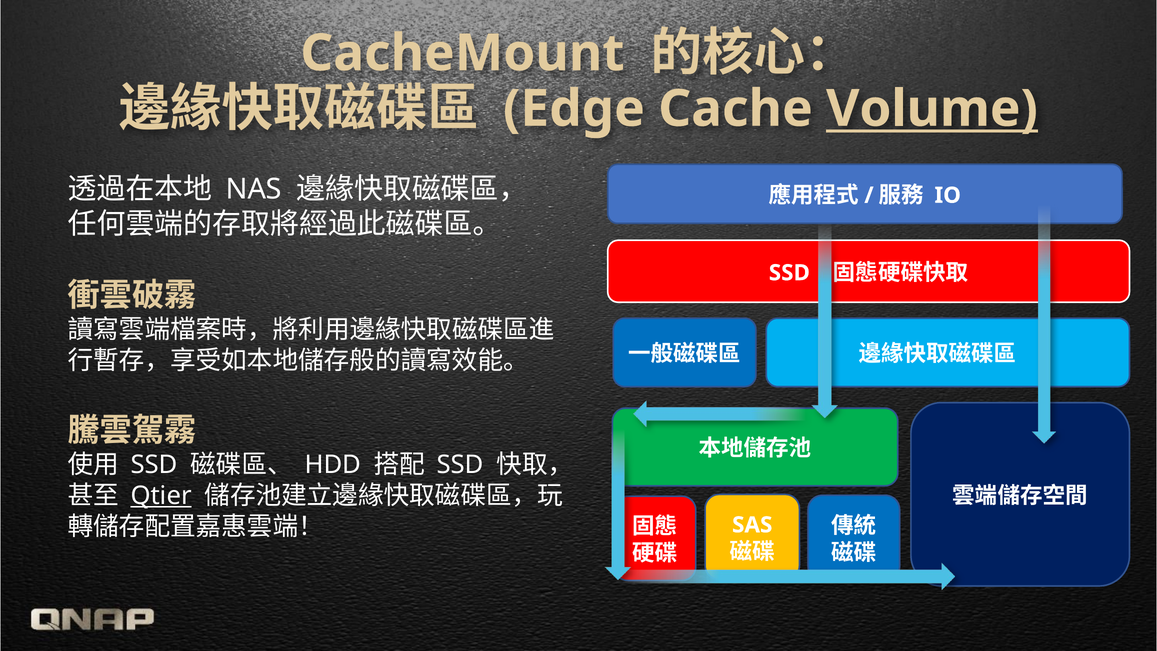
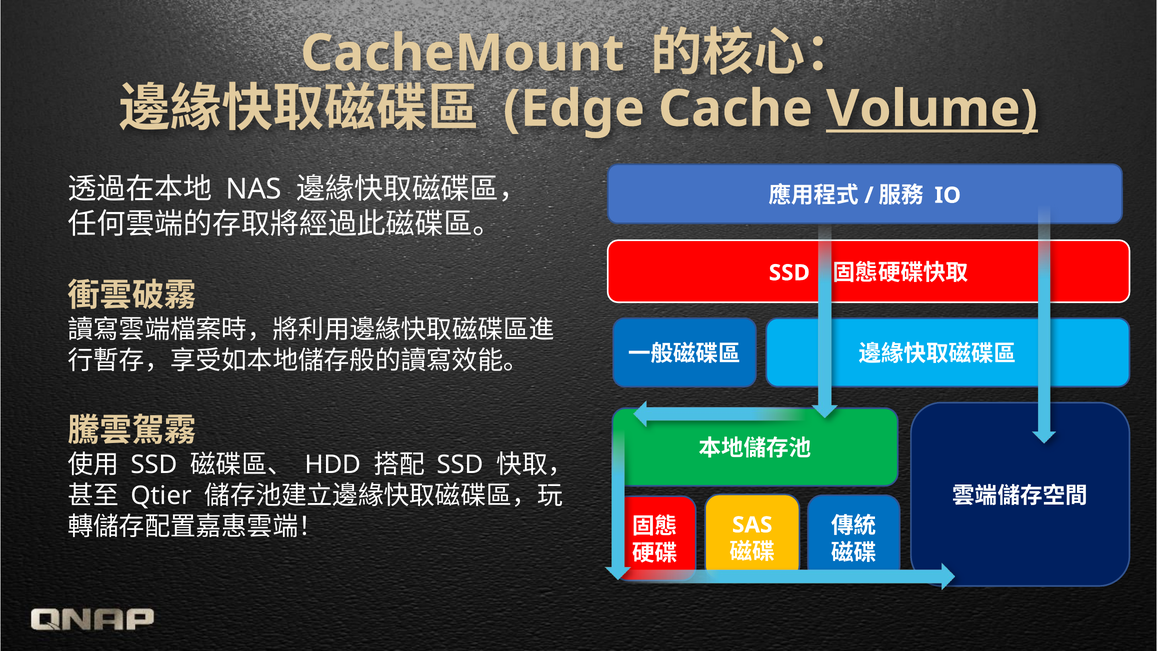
Qtier underline: present -> none
